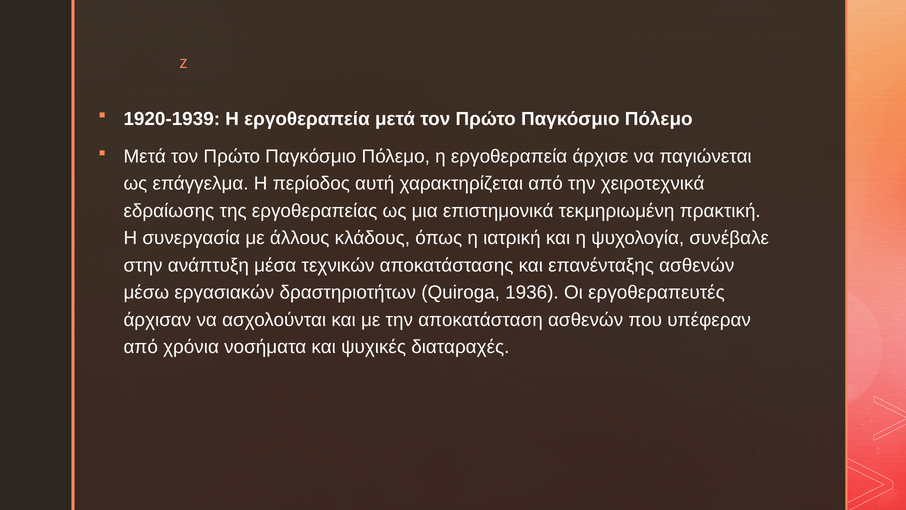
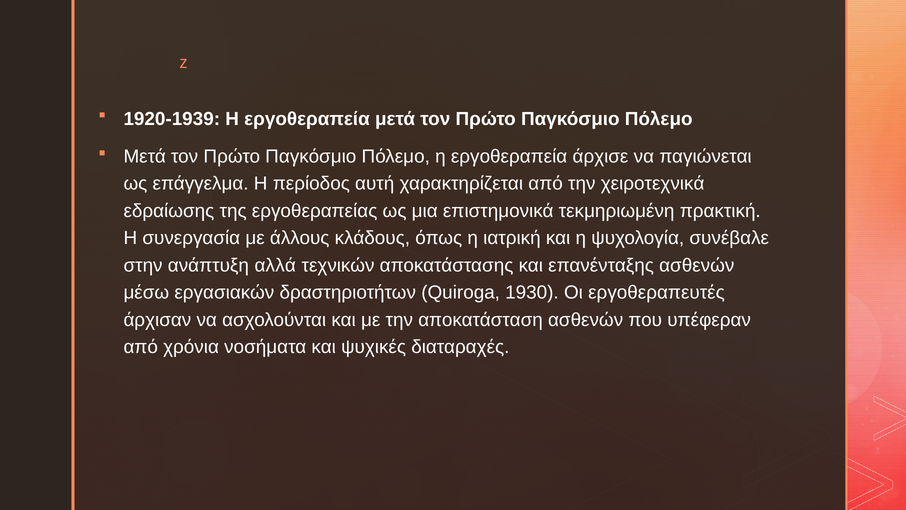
μέσα: μέσα -> αλλά
1936: 1936 -> 1930
